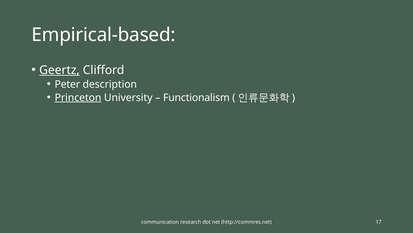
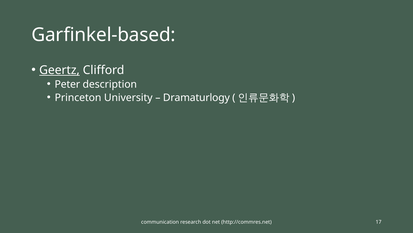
Empirical-based: Empirical-based -> Garfinkel-based
Princeton underline: present -> none
Functionalism: Functionalism -> Dramaturlogy
